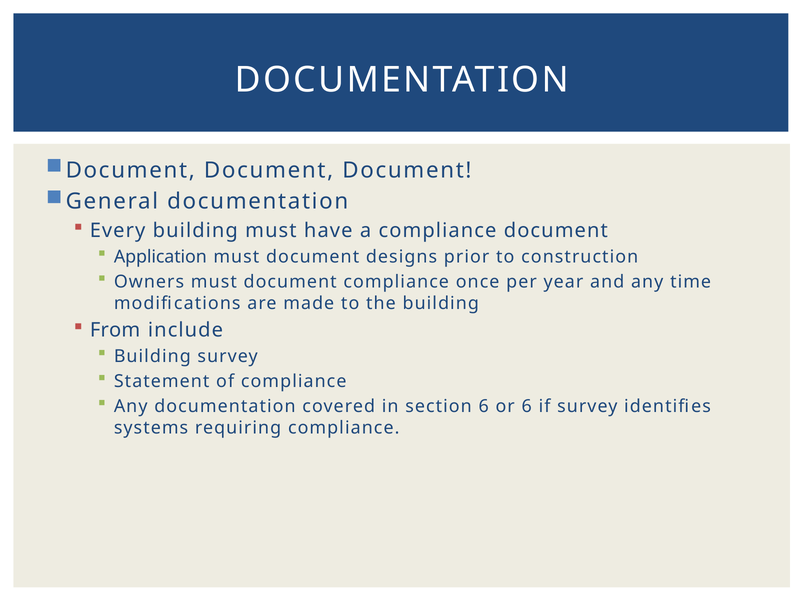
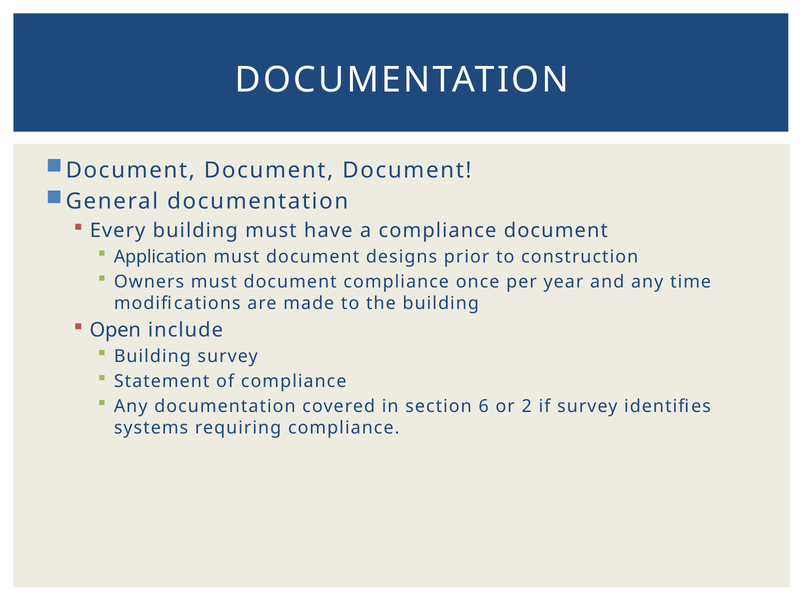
From: From -> Open
or 6: 6 -> 2
